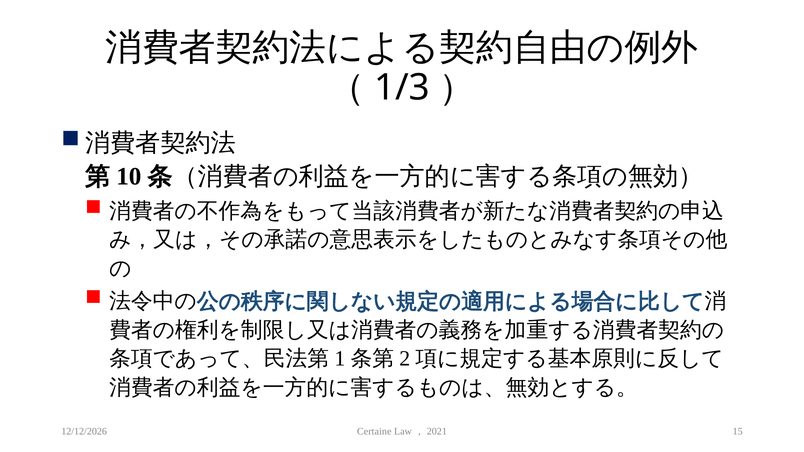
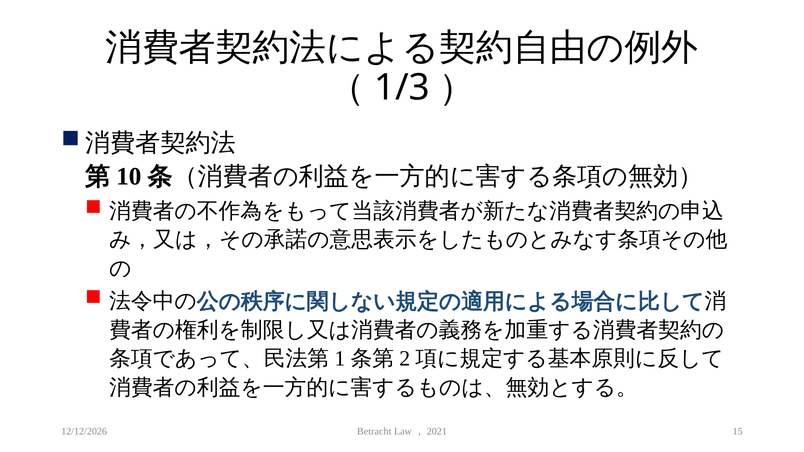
Certaine: Certaine -> Betracht
